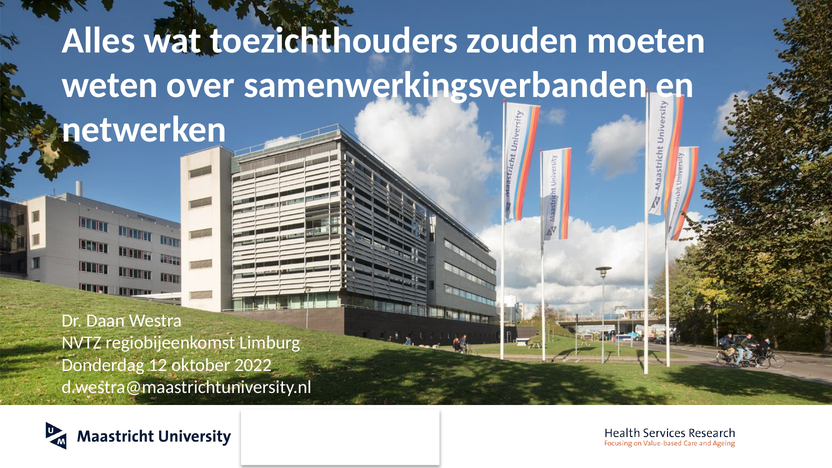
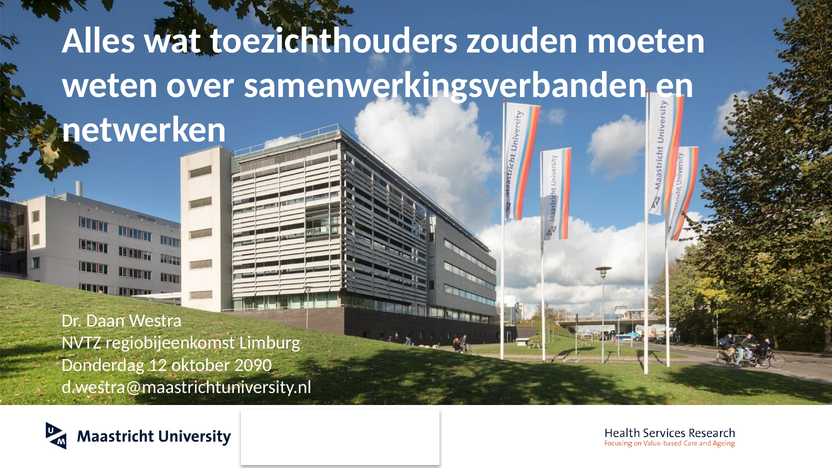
2022: 2022 -> 2090
